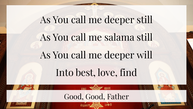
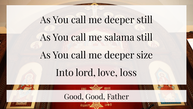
will: will -> size
best: best -> lord
find: find -> loss
